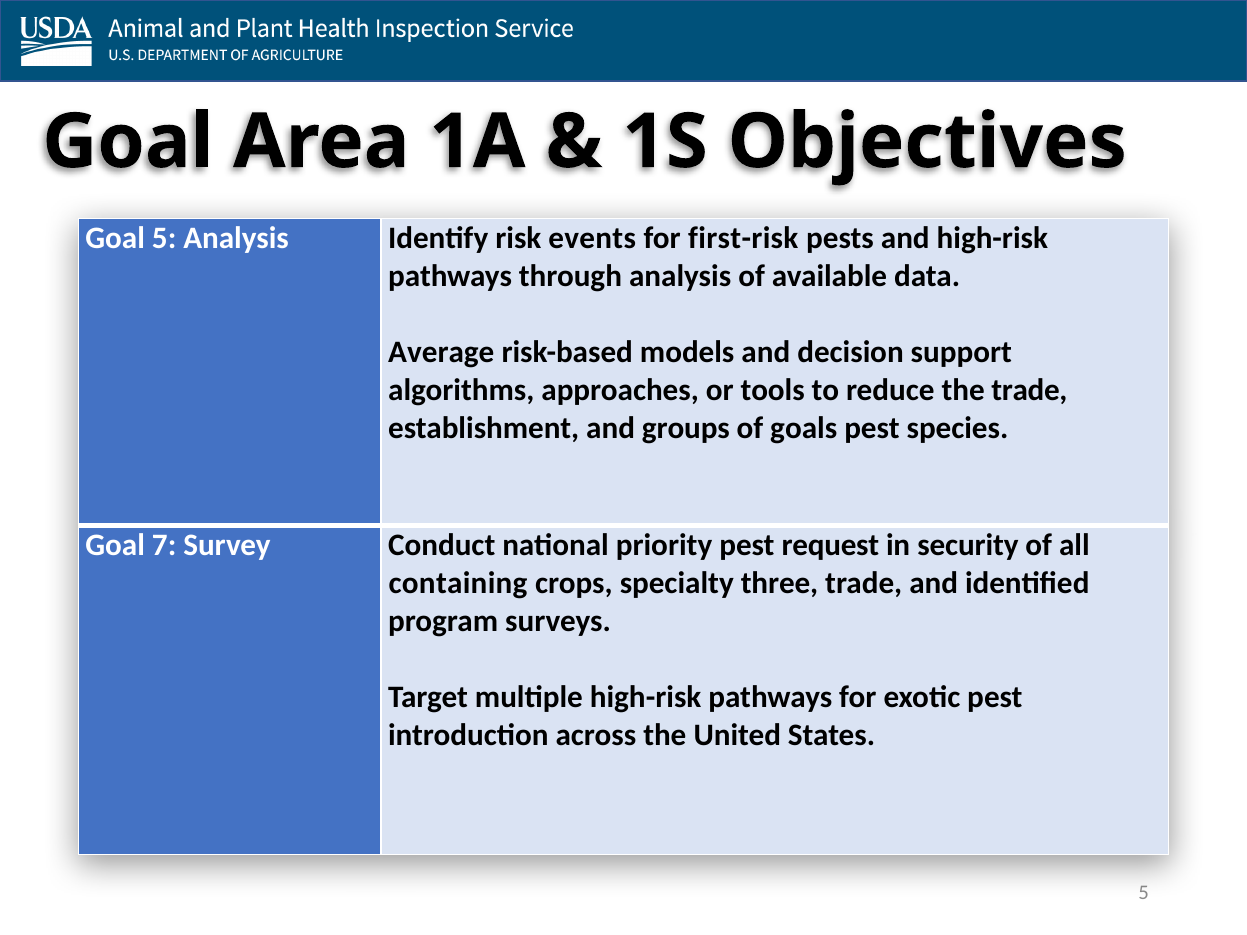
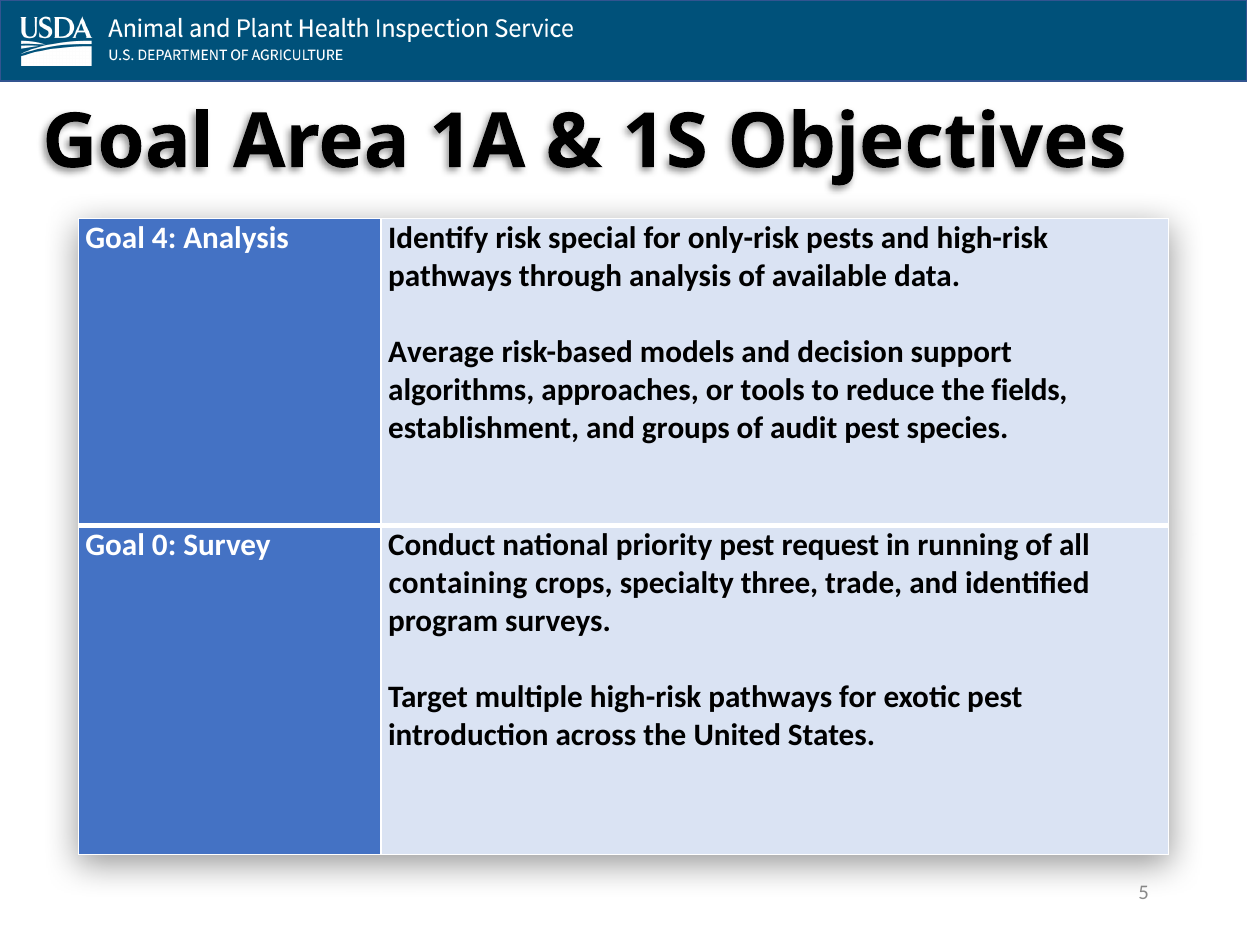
Goal 5: 5 -> 4
events: events -> special
first-risk: first-risk -> only-risk
the trade: trade -> fields
goals: goals -> audit
7: 7 -> 0
security: security -> running
